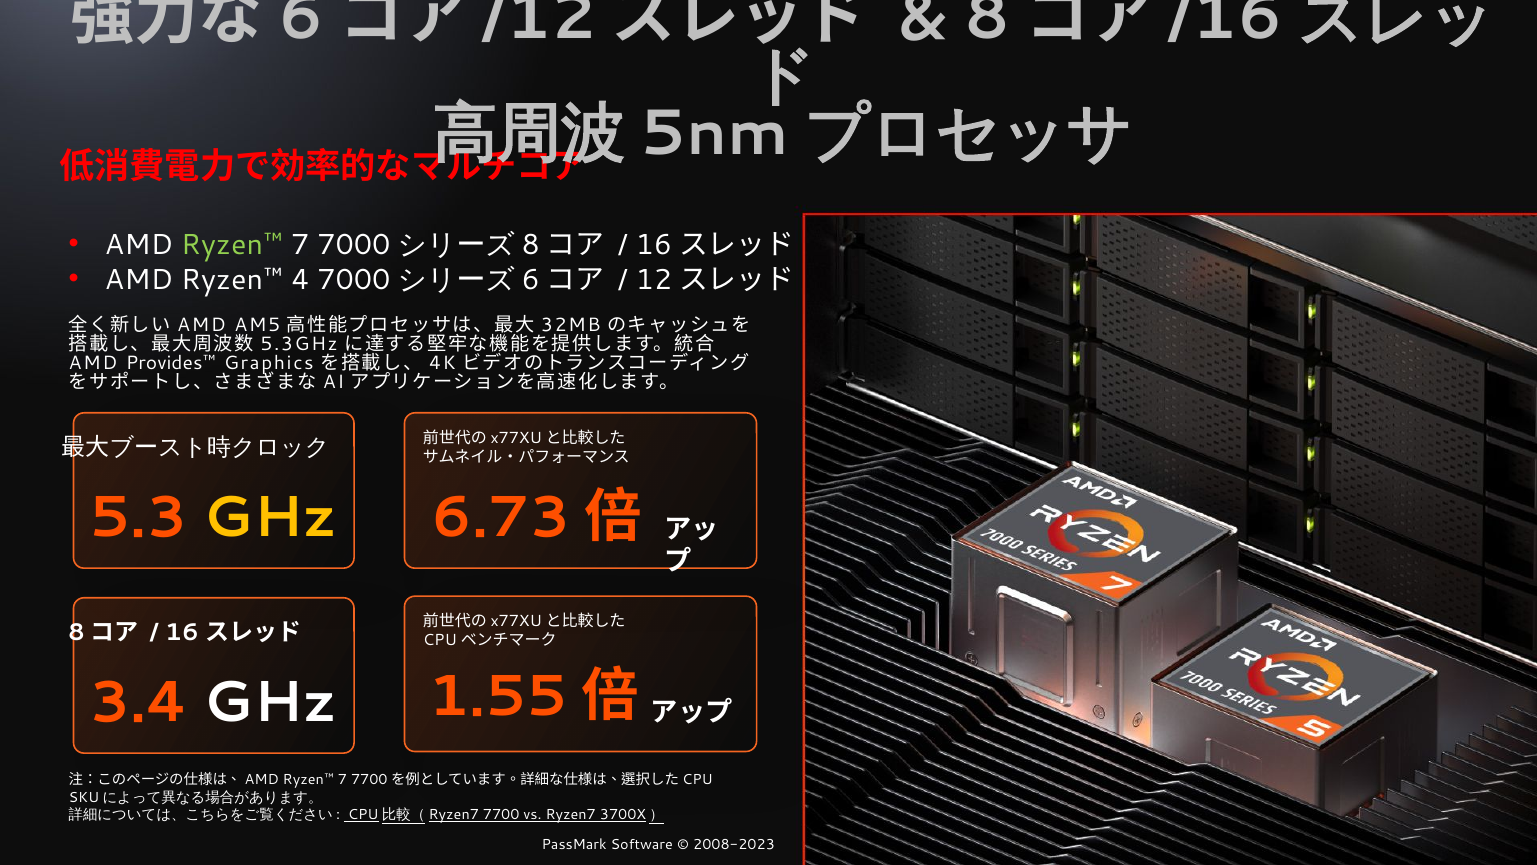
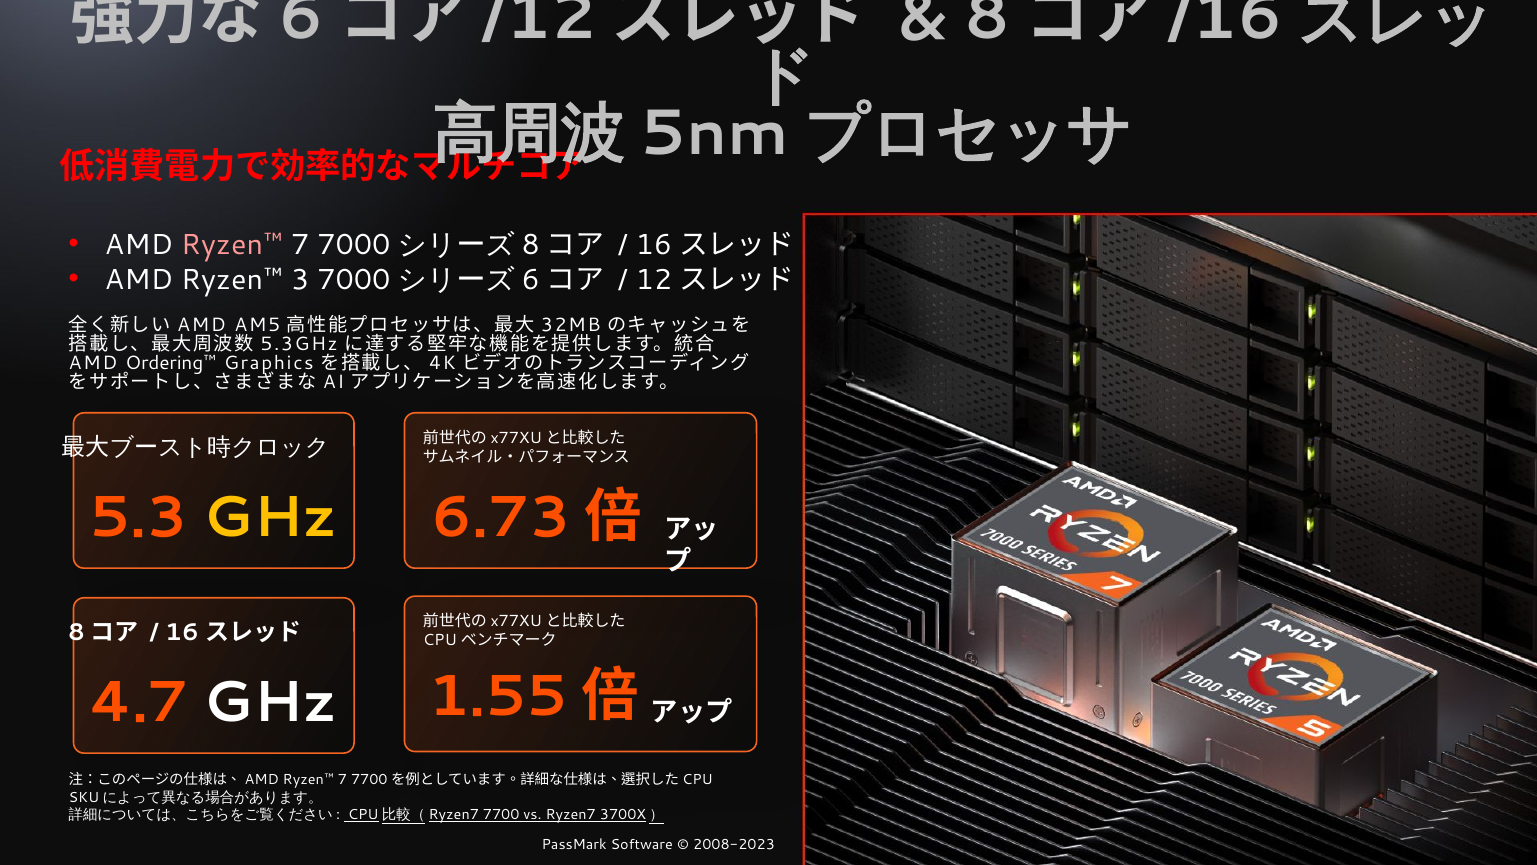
Ryzen™ at (232, 245) colour: light green -> pink
4: 4 -> 3
Provides™: Provides™ -> Ordering™
3.4: 3.4 -> 4.7
